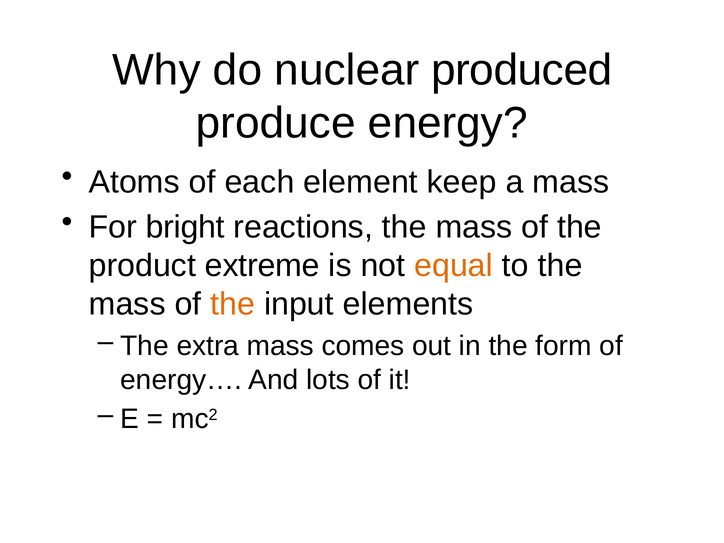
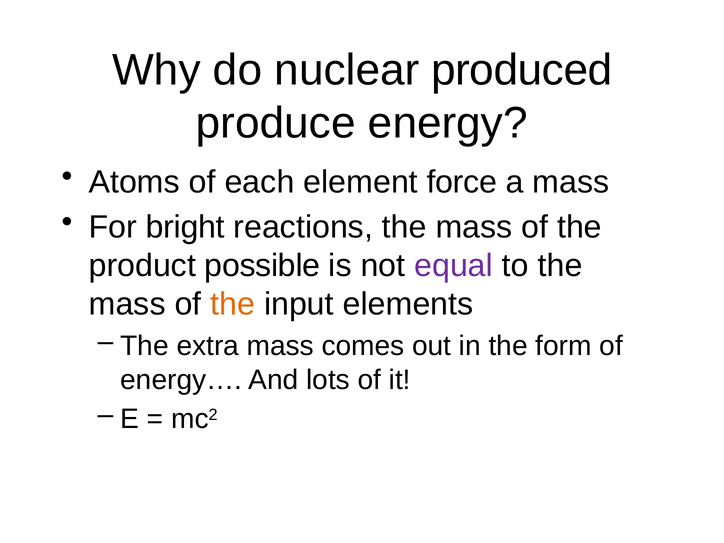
keep: keep -> force
extreme: extreme -> possible
equal colour: orange -> purple
